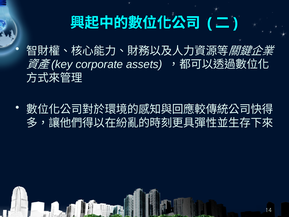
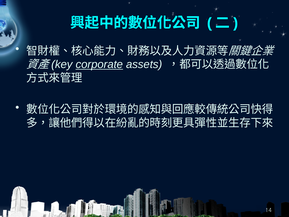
corporate underline: none -> present
